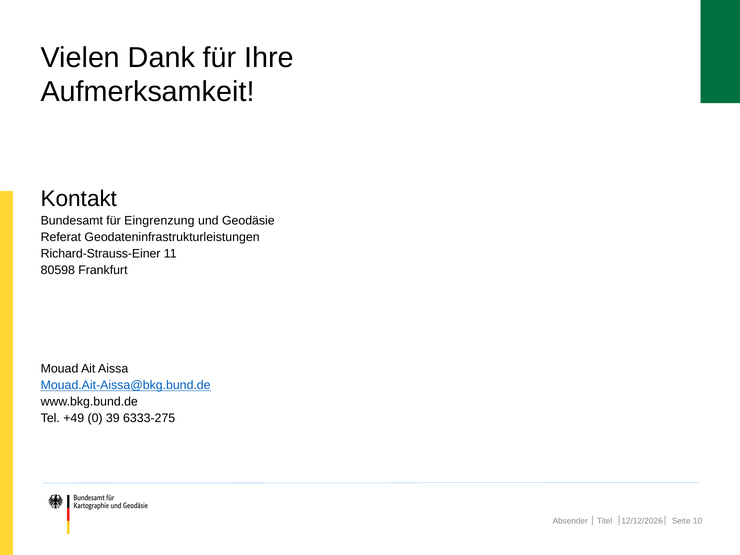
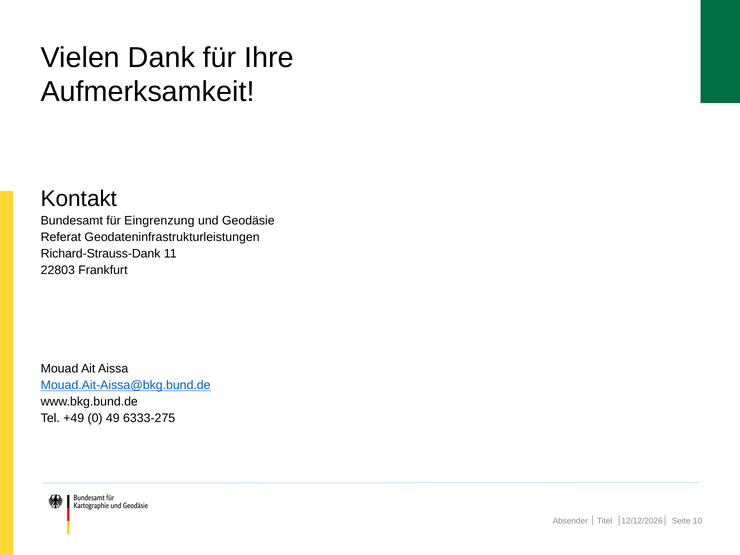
Richard-Strauss-Einer: Richard-Strauss-Einer -> Richard-Strauss-Dank
80598: 80598 -> 22803
39: 39 -> 49
